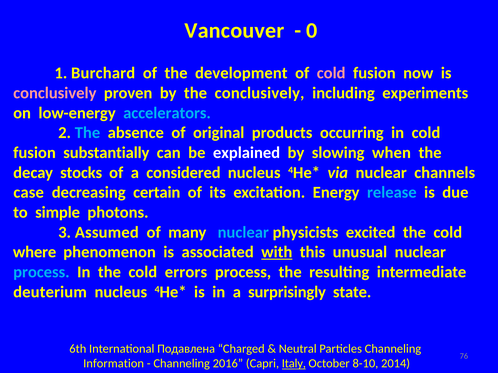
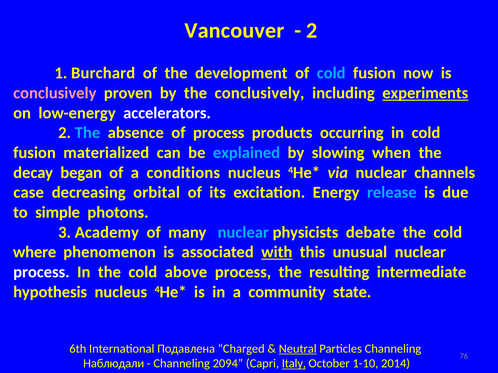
0 at (312, 30): 0 -> 2
cold at (331, 73) colour: pink -> light blue
experiments underline: none -> present
accelerators colour: light blue -> white
of original: original -> process
substantially: substantially -> materialized
explained colour: white -> light blue
stocks: stocks -> began
considered: considered -> conditions
certain: certain -> orbital
Assumed: Assumed -> Academy
excited: excited -> debate
process at (41, 272) colour: light blue -> white
errors: errors -> above
deuterium: deuterium -> hypothesis
surprisingly: surprisingly -> community
Neutral underline: none -> present
Information: Information -> Наблюдали
2016: 2016 -> 2094
8-10: 8-10 -> 1-10
